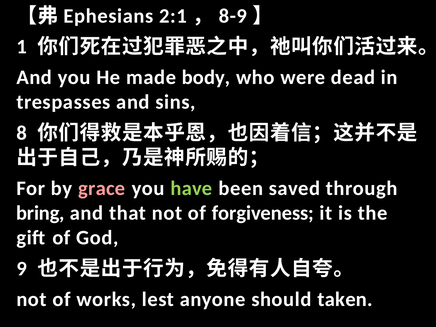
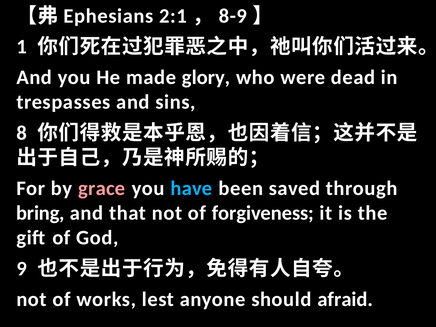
body: body -> glory
have colour: light green -> light blue
taken: taken -> afraid
